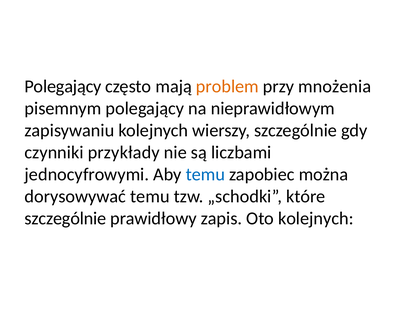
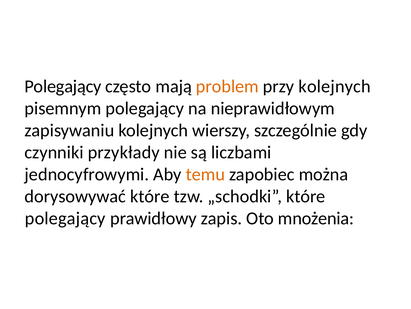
przy mnożenia: mnożenia -> kolejnych
temu at (205, 174) colour: blue -> orange
dorysowywać temu: temu -> które
szczególnie at (65, 218): szczególnie -> polegający
Oto kolejnych: kolejnych -> mnożenia
